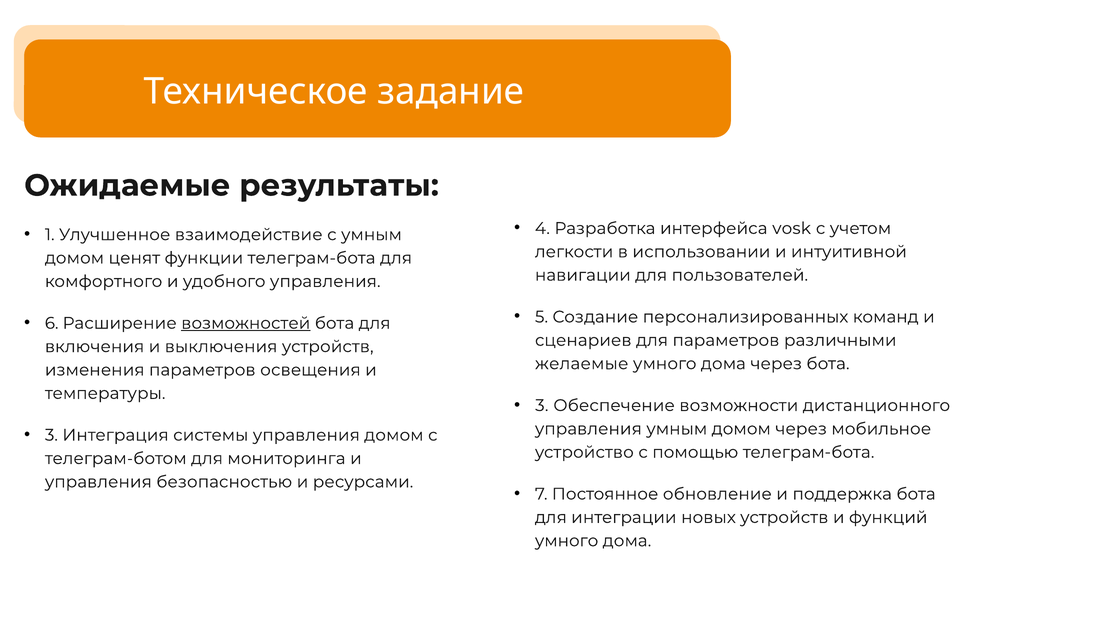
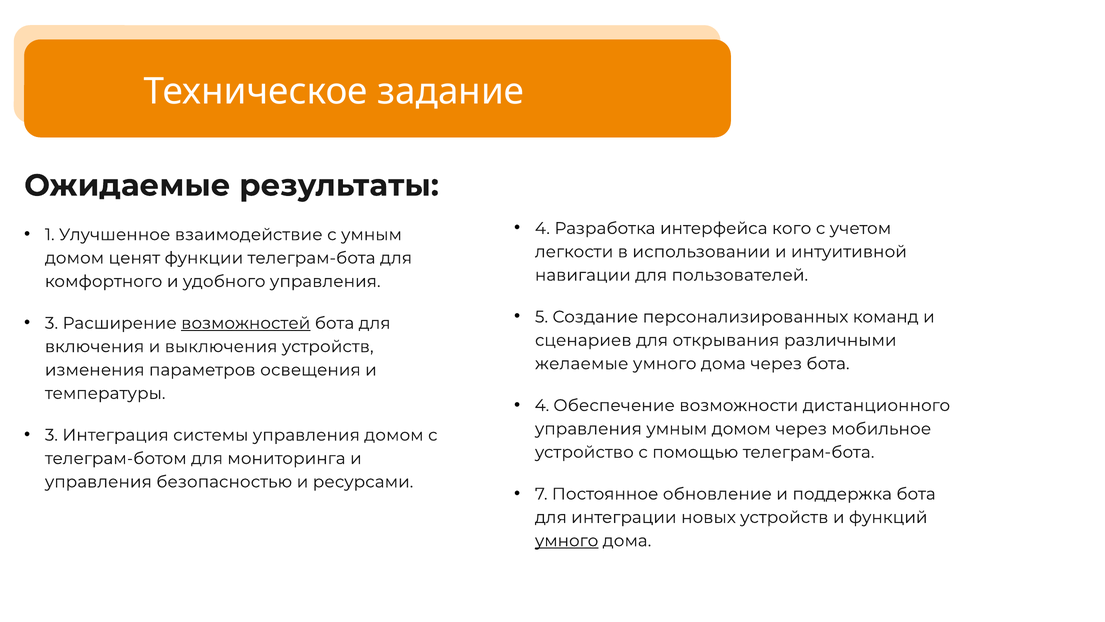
vosk: vosk -> кого
6 at (52, 323): 6 -> 3
для параметров: параметров -> открывания
3 at (542, 405): 3 -> 4
умного at (567, 540) underline: none -> present
